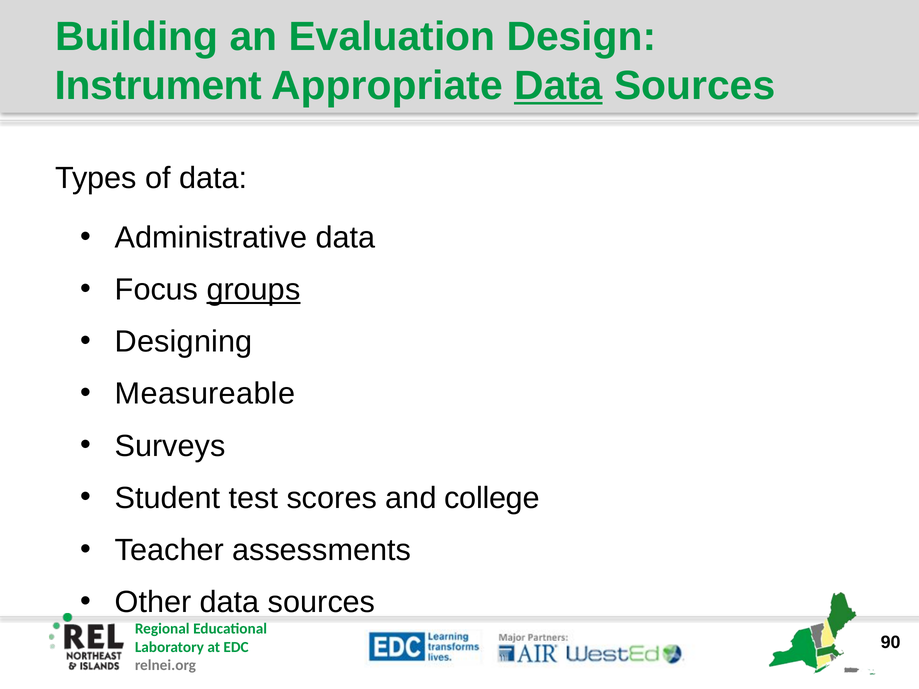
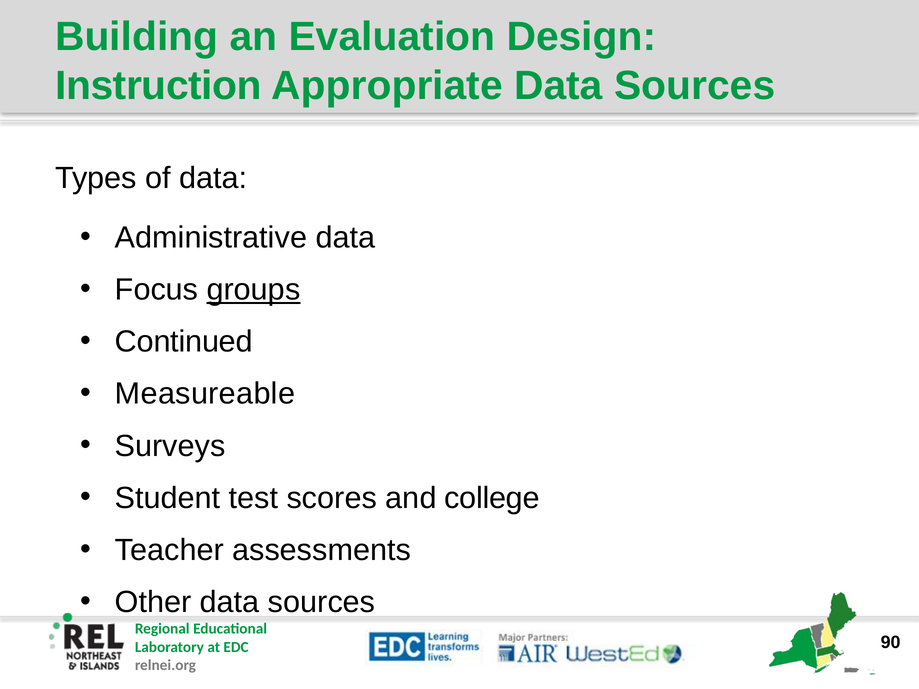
Instrument: Instrument -> Instruction
Data at (558, 86) underline: present -> none
Designing: Designing -> Continued
